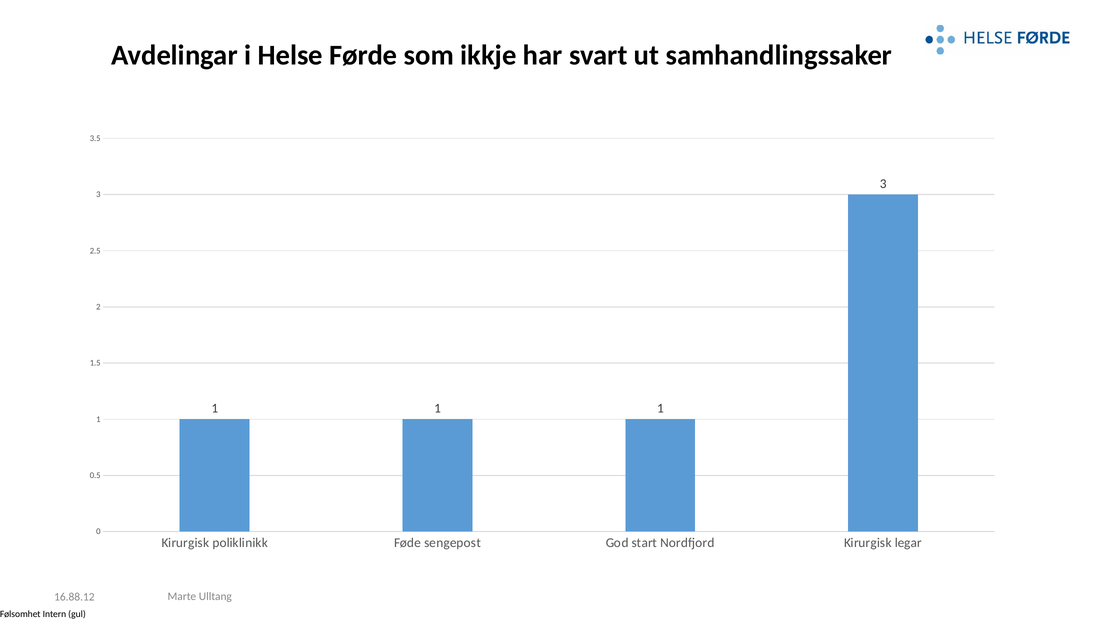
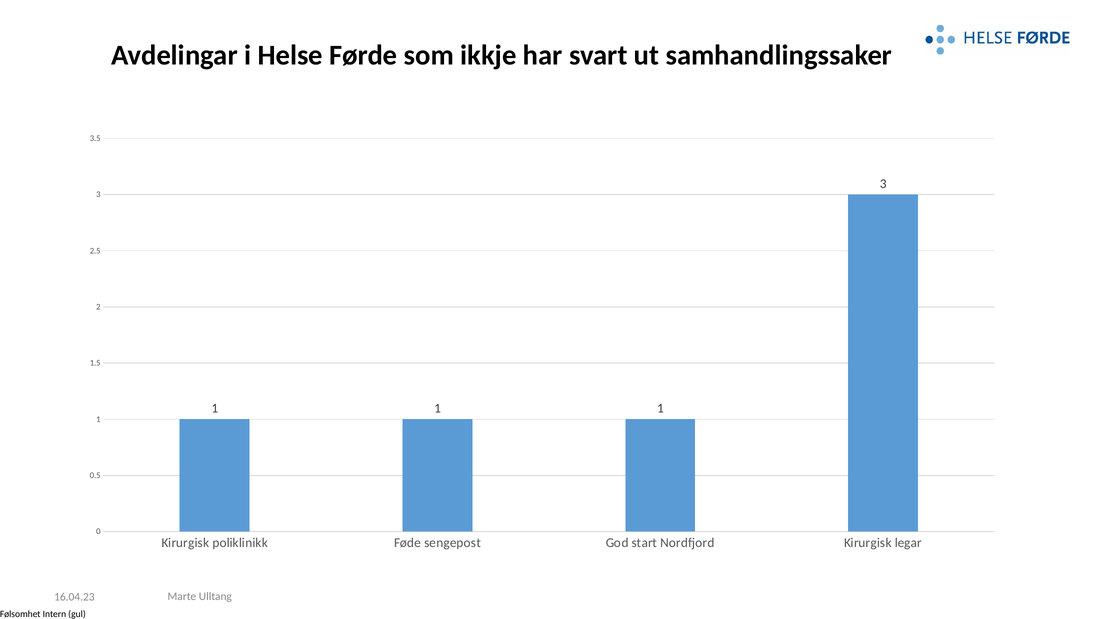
16.88.12: 16.88.12 -> 16.04.23
